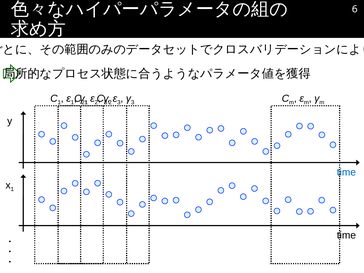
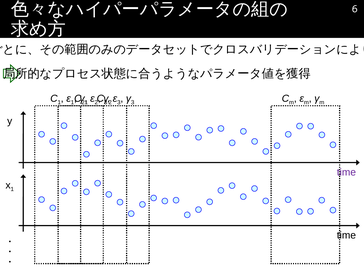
time at (346, 172) colour: blue -> purple
